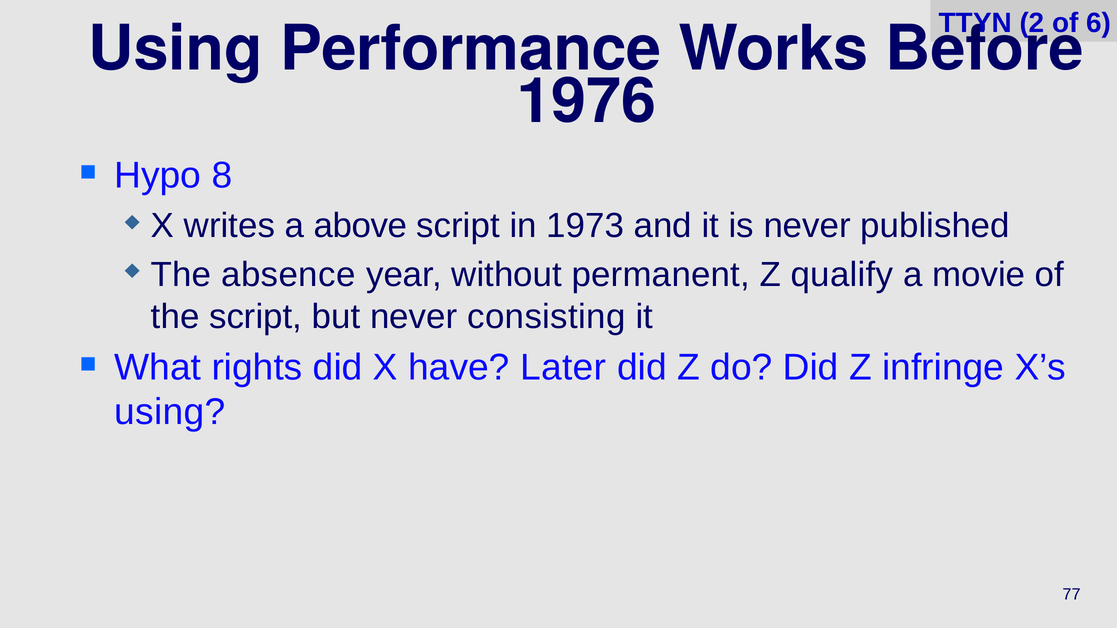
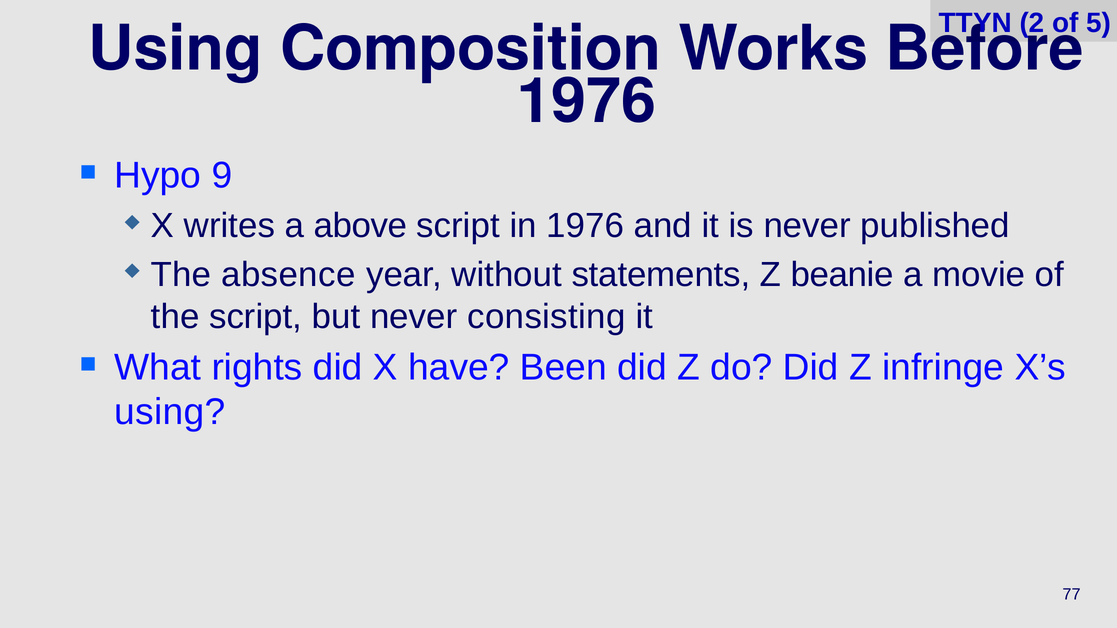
6: 6 -> 5
Performance: Performance -> Composition
8: 8 -> 9
in 1973: 1973 -> 1976
permanent: permanent -> statements
qualify: qualify -> beanie
Later: Later -> Been
